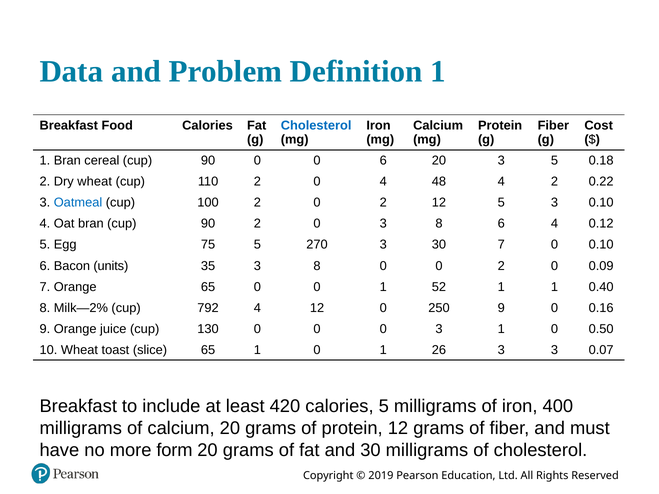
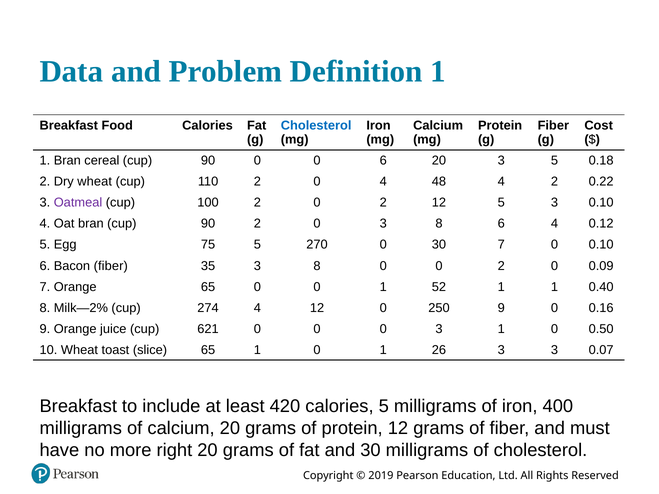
Oatmeal colour: blue -> purple
270 3: 3 -> 0
Bacon units: units -> fiber
792: 792 -> 274
130: 130 -> 621
form: form -> right
